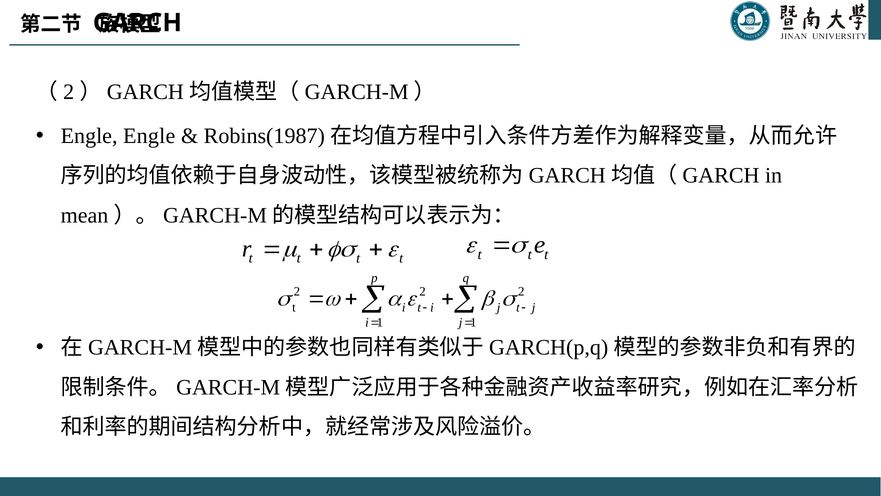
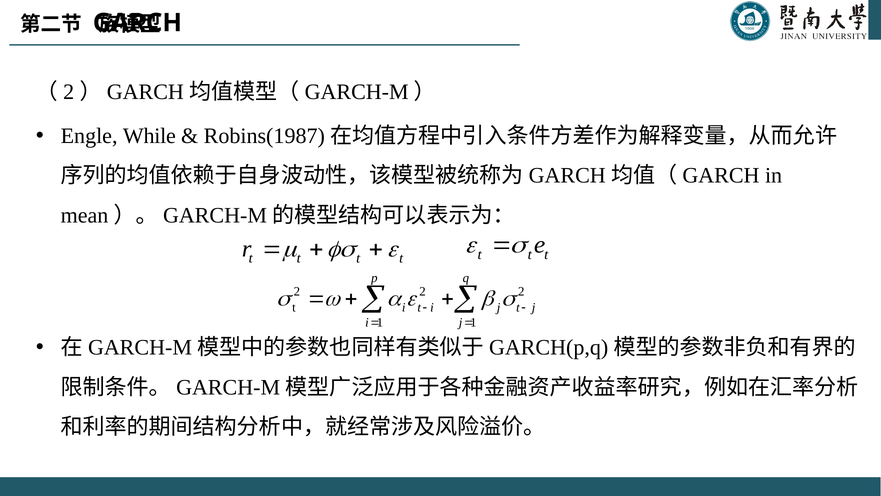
Engle Engle: Engle -> While
